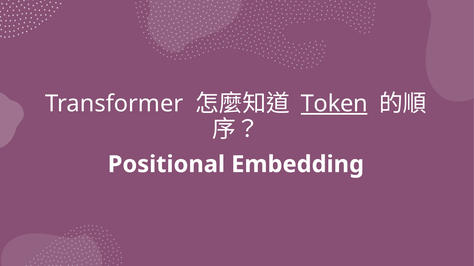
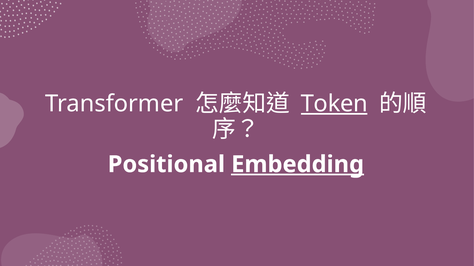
Embedding underline: none -> present
